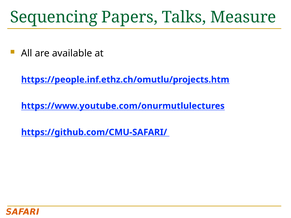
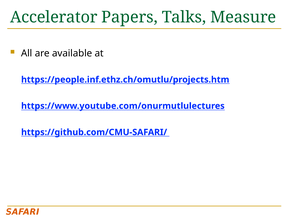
Sequencing: Sequencing -> Accelerator
